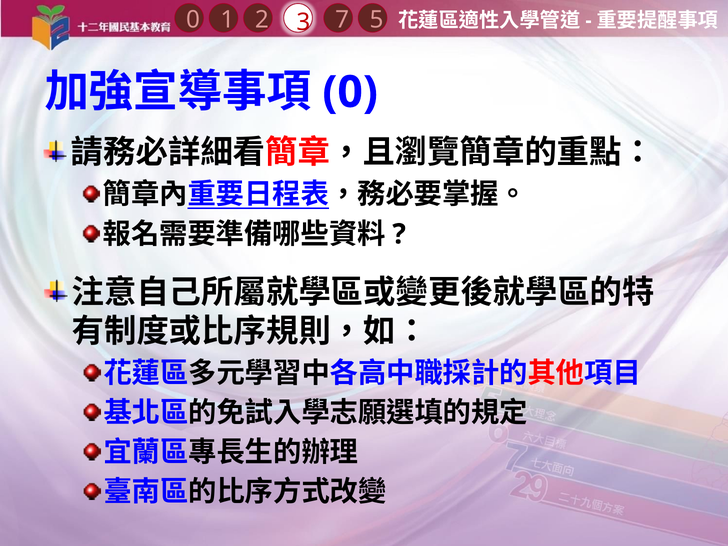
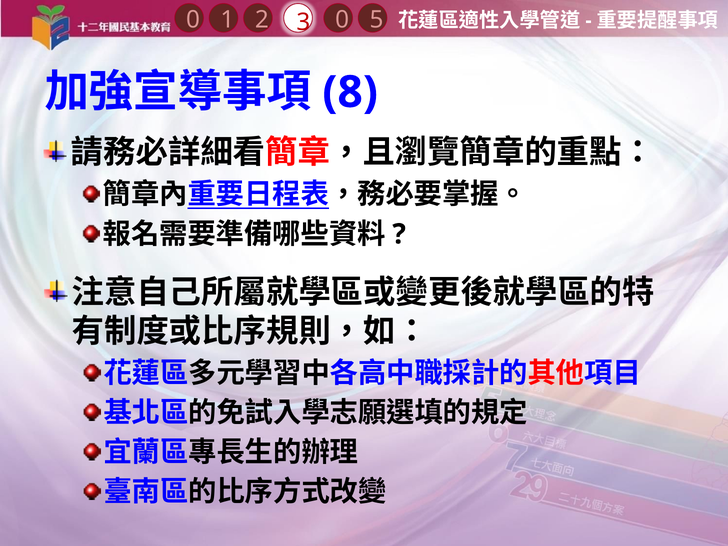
1 7: 7 -> 0
0 at (350, 92): 0 -> 8
